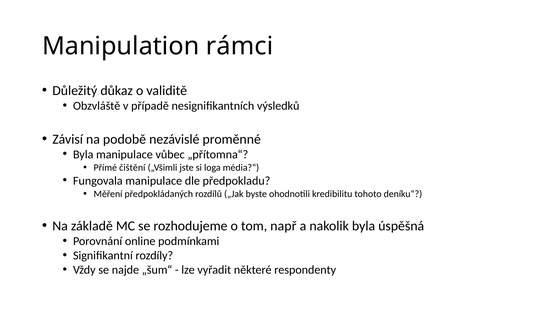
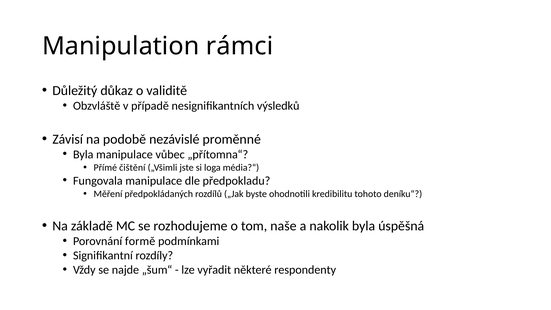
např: např -> naše
online: online -> formě
